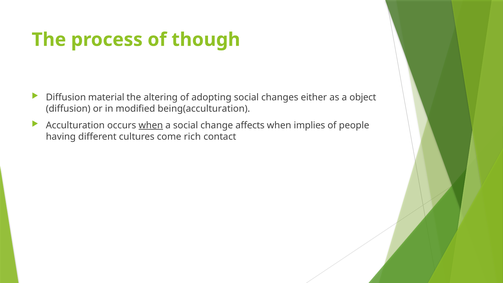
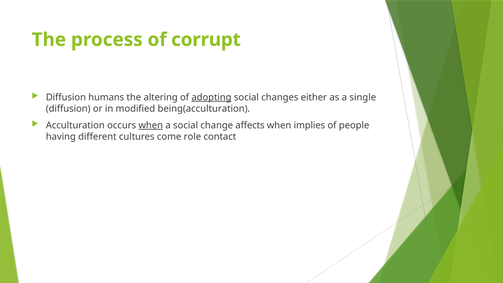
though: though -> corrupt
material: material -> humans
adopting underline: none -> present
object: object -> single
rich: rich -> role
